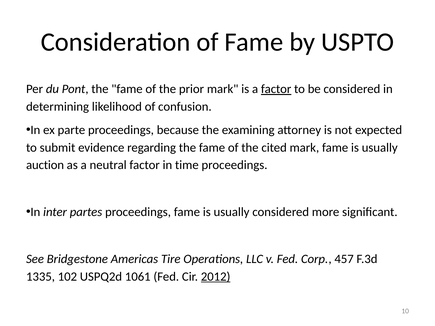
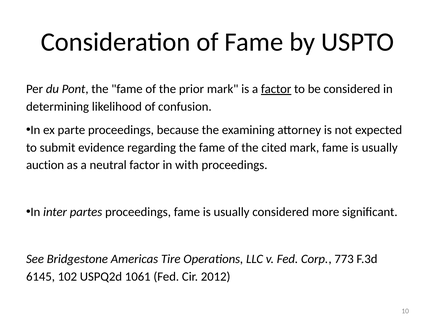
time: time -> with
457: 457 -> 773
1335: 1335 -> 6145
2012 underline: present -> none
